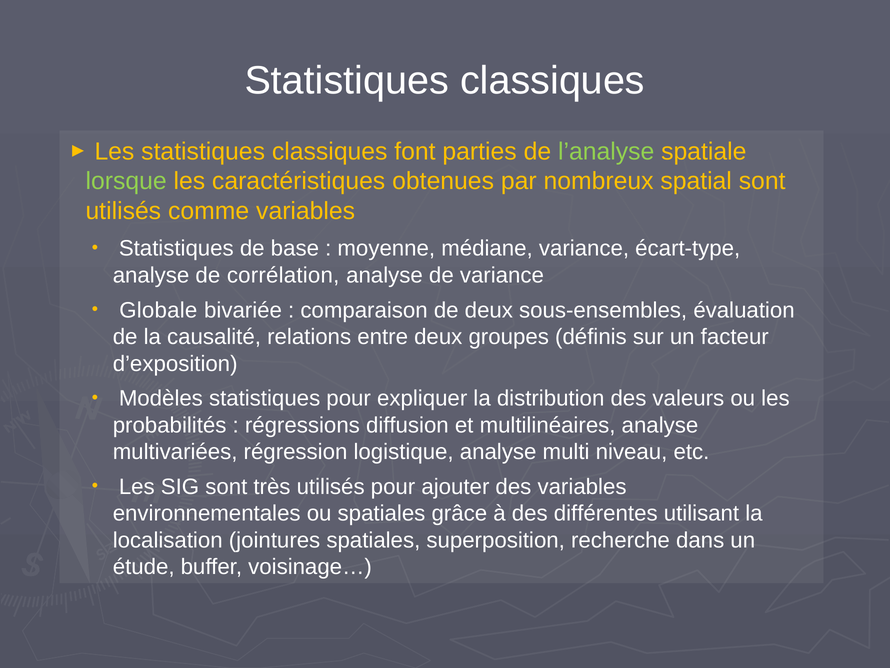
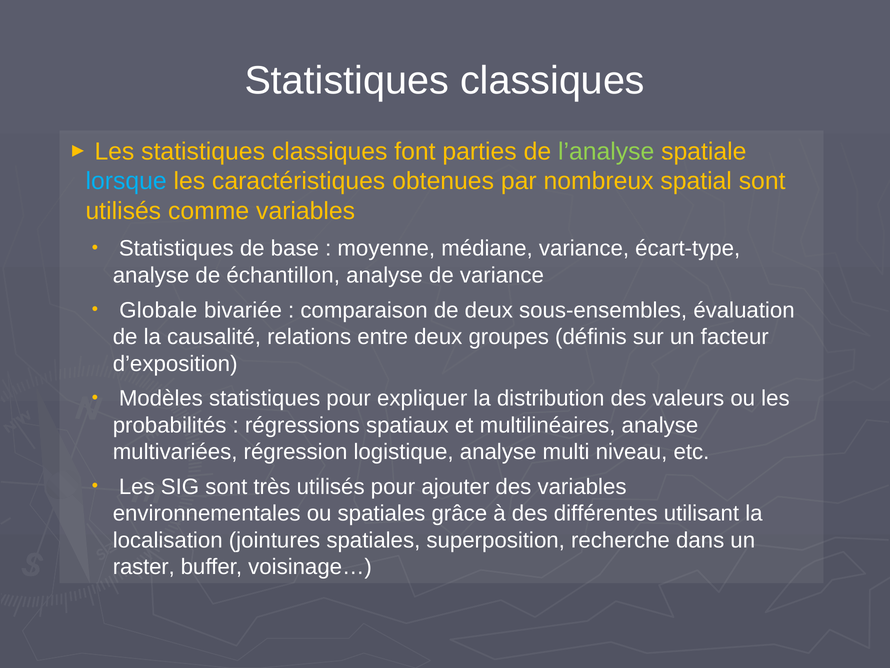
lorsque colour: light green -> light blue
corrélation: corrélation -> échantillon
diffusion: diffusion -> spatiaux
étude: étude -> raster
